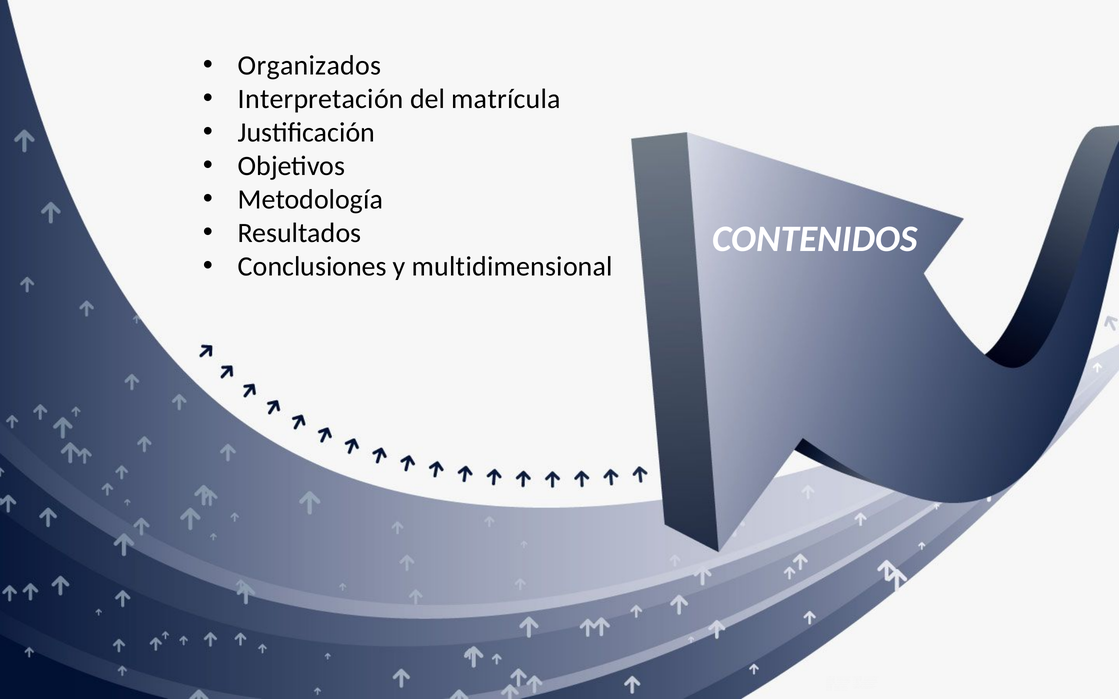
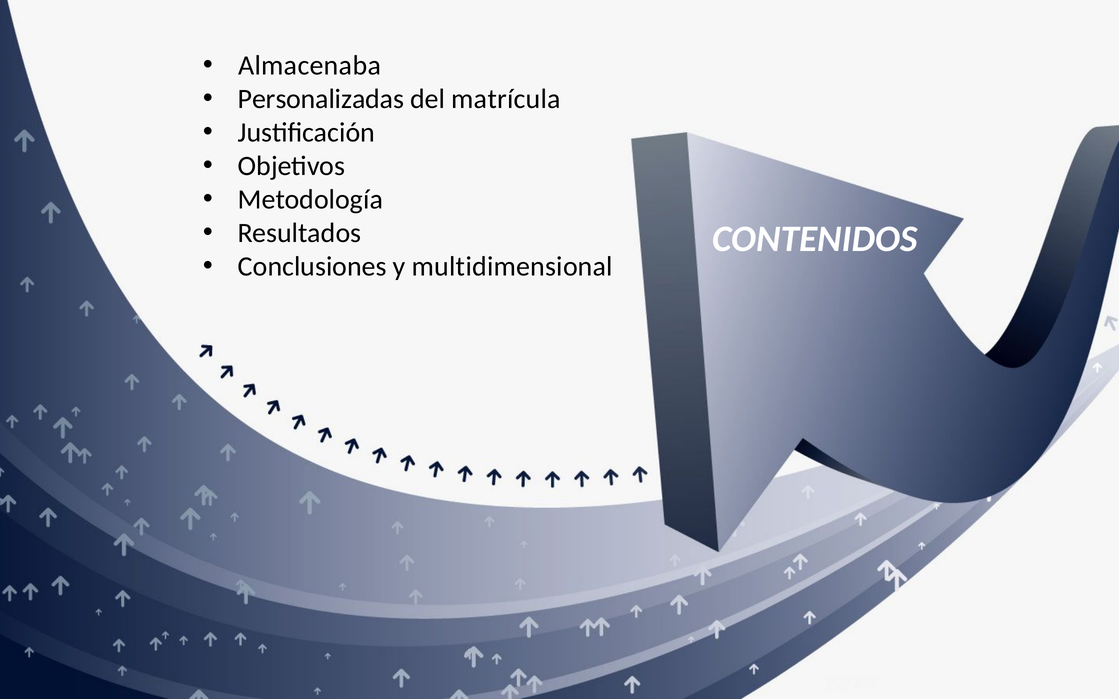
Organizados: Organizados -> Almacenaba
Interpretación: Interpretación -> Personalizadas
